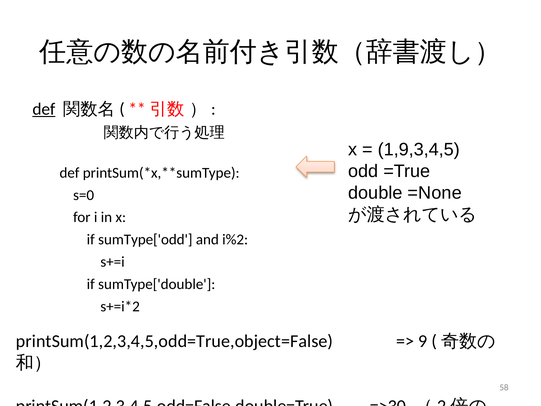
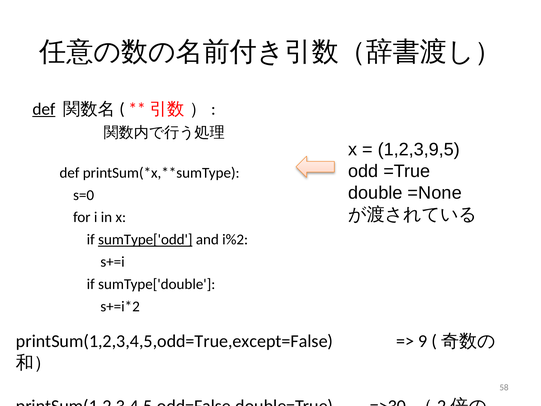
1,9,3,4,5: 1,9,3,4,5 -> 1,2,3,9,5
sumType['odd underline: none -> present
printSum(1,2,3,4,5,odd=True,object=False: printSum(1,2,3,4,5,odd=True,object=False -> printSum(1,2,3,4,5,odd=True,except=False
